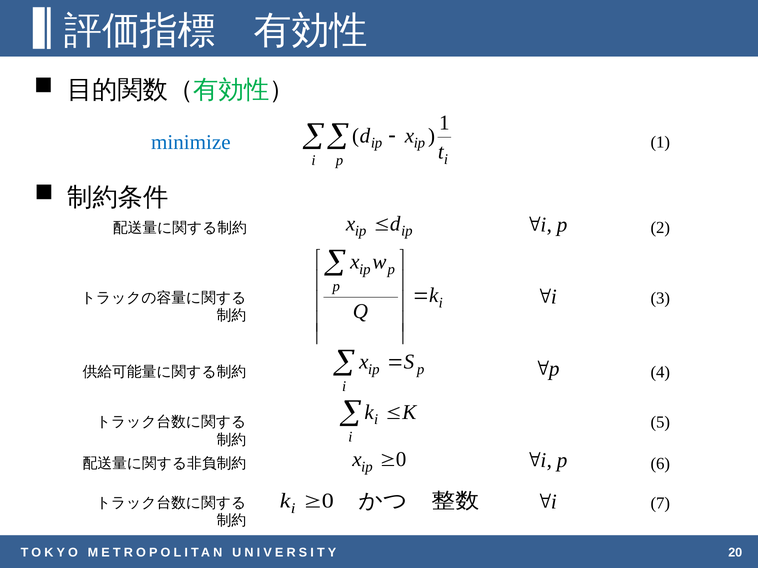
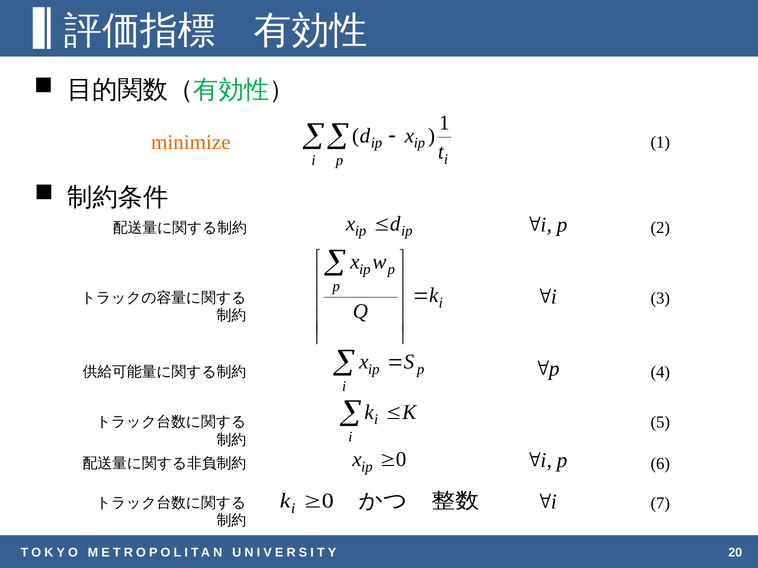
minimize colour: blue -> orange
